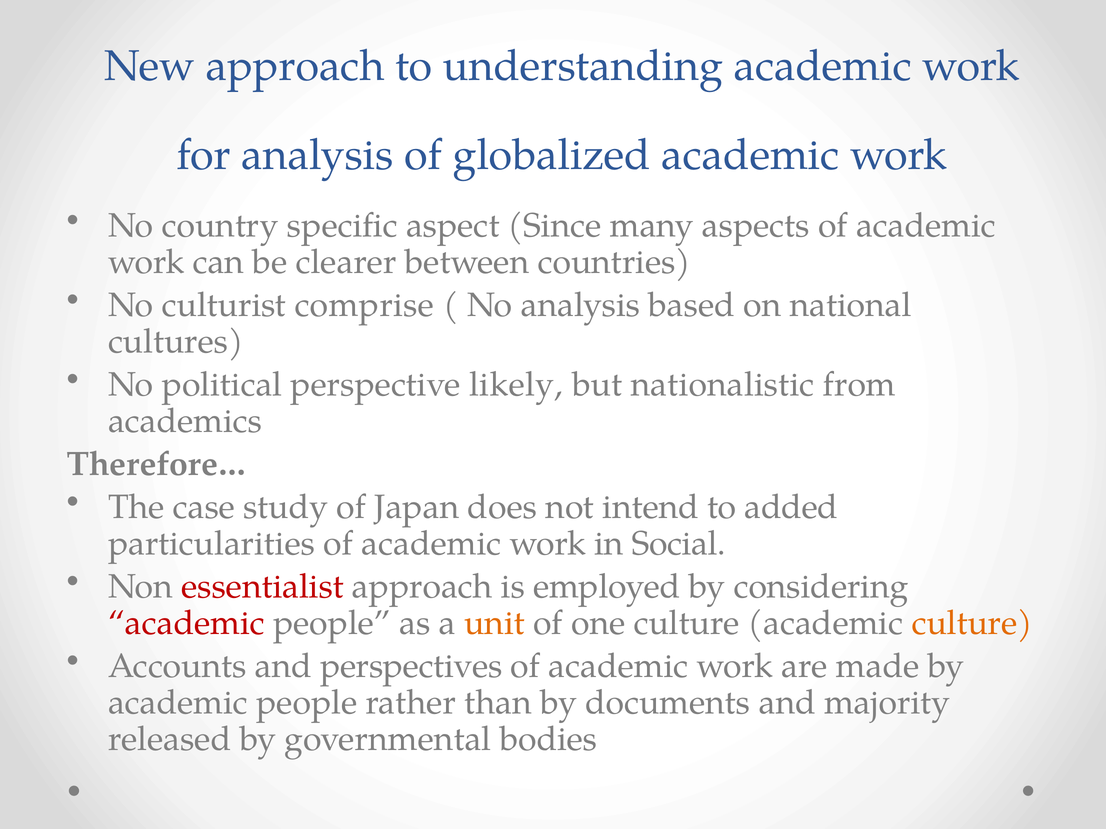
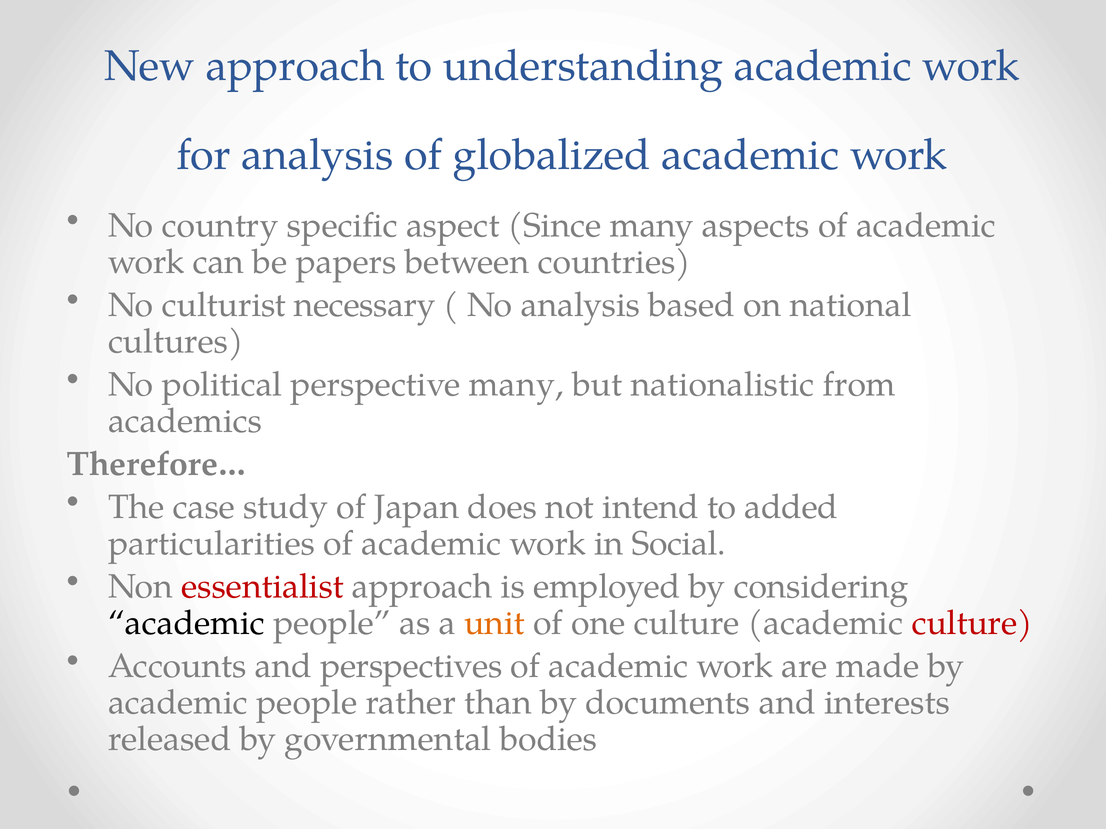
clearer: clearer -> papers
comprise: comprise -> necessary
perspective likely: likely -> many
academic at (186, 624) colour: red -> black
culture at (972, 624) colour: orange -> red
majority: majority -> interests
